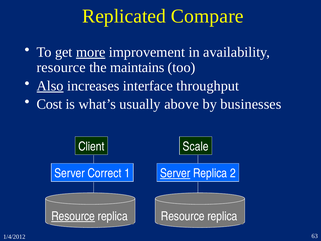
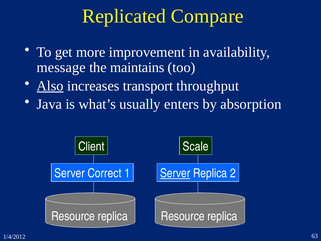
more underline: present -> none
resource at (61, 67): resource -> message
interface: interface -> transport
Cost: Cost -> Java
above: above -> enters
businesses: businesses -> absorption
Resource at (73, 216) underline: present -> none
